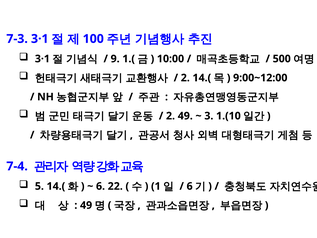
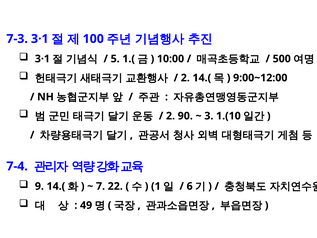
9: 9 -> 5
2 49: 49 -> 90
5: 5 -> 9
6 at (101, 186): 6 -> 7
